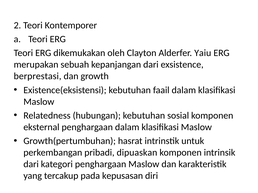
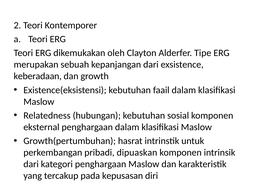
Yaiu: Yaiu -> Tipe
berprestasi: berprestasi -> keberadaan
